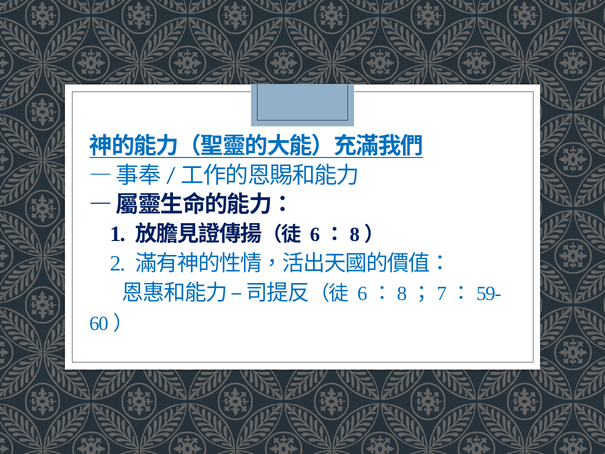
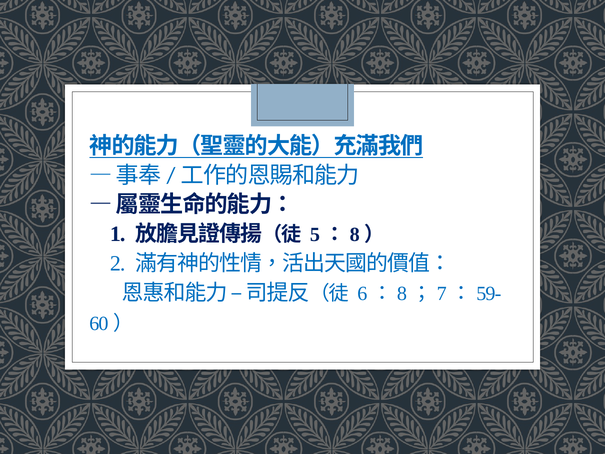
6 at (315, 235): 6 -> 5
